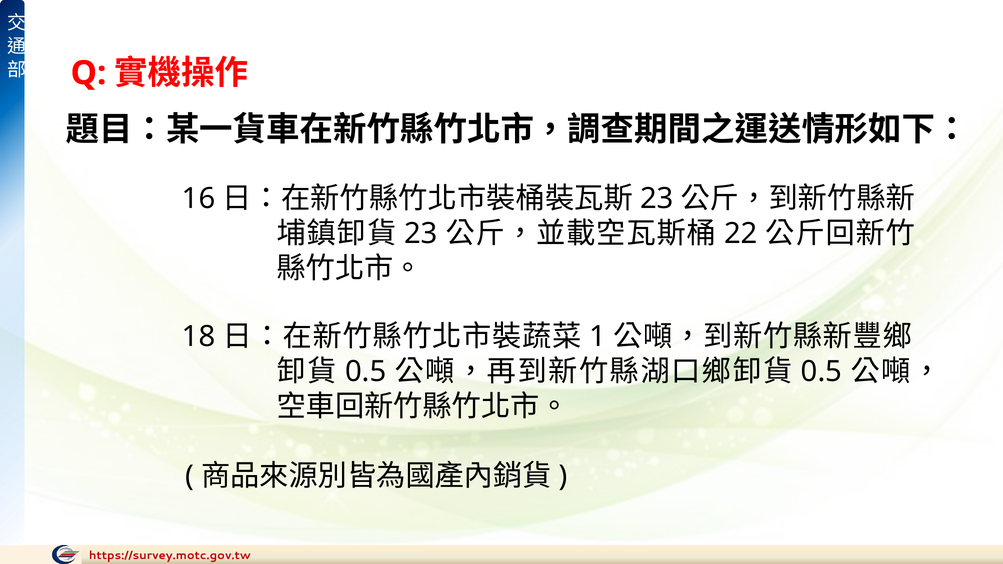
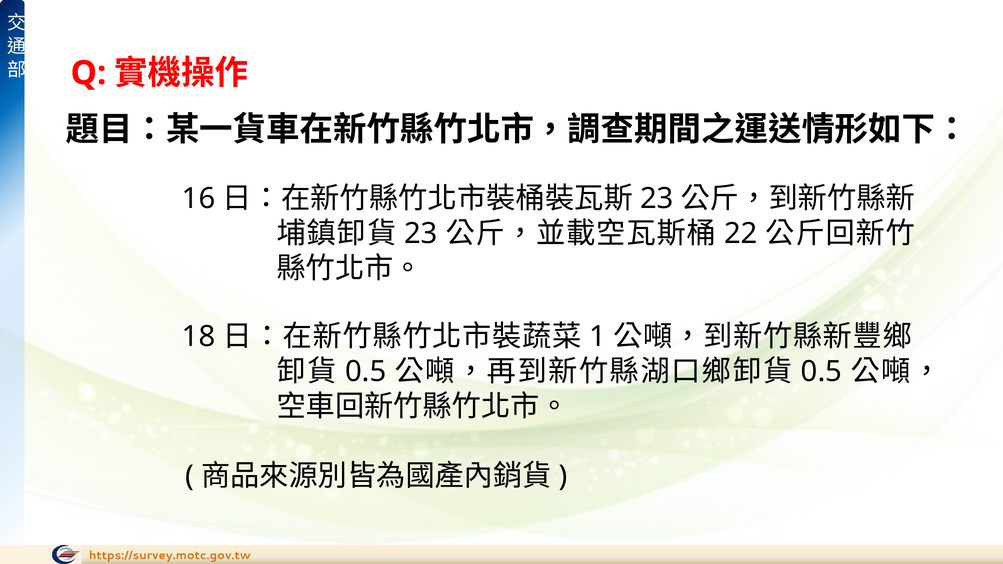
https://survey.motc.gov.tw colour: red -> orange
